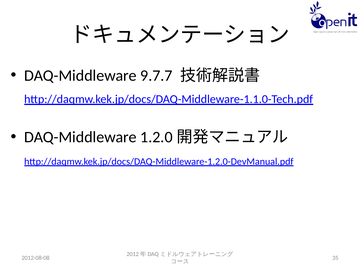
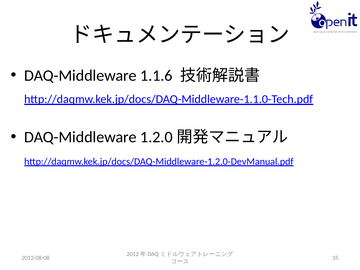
9.7.7: 9.7.7 -> 1.1.6
